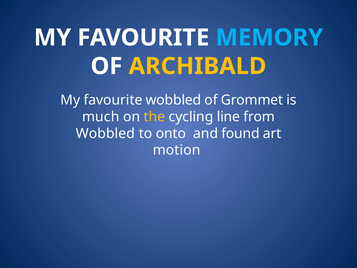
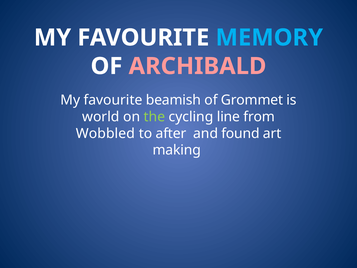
ARCHIBALD colour: yellow -> pink
favourite wobbled: wobbled -> beamish
much: much -> world
the colour: yellow -> light green
onto: onto -> after
motion: motion -> making
